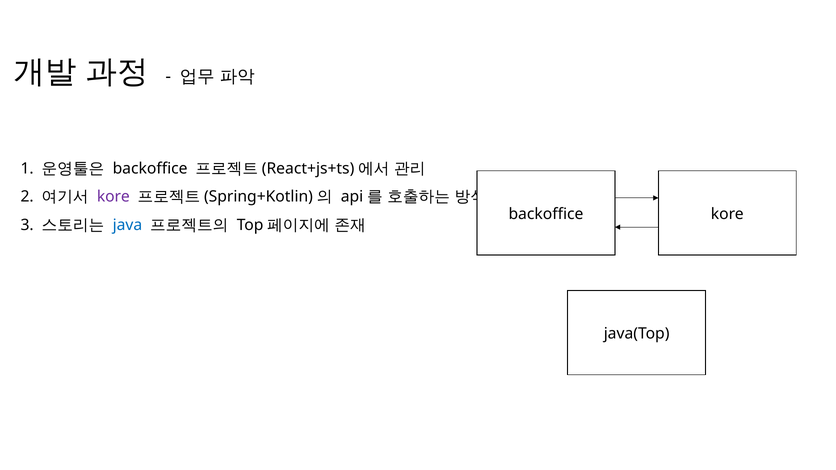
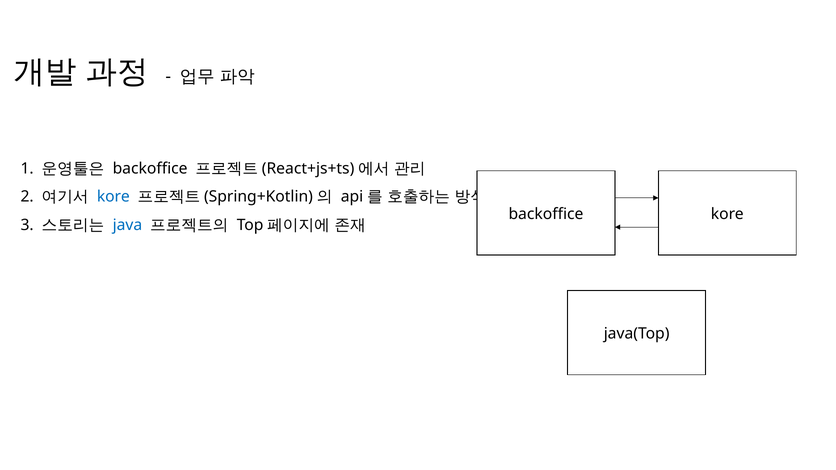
kore at (113, 197) colour: purple -> blue
